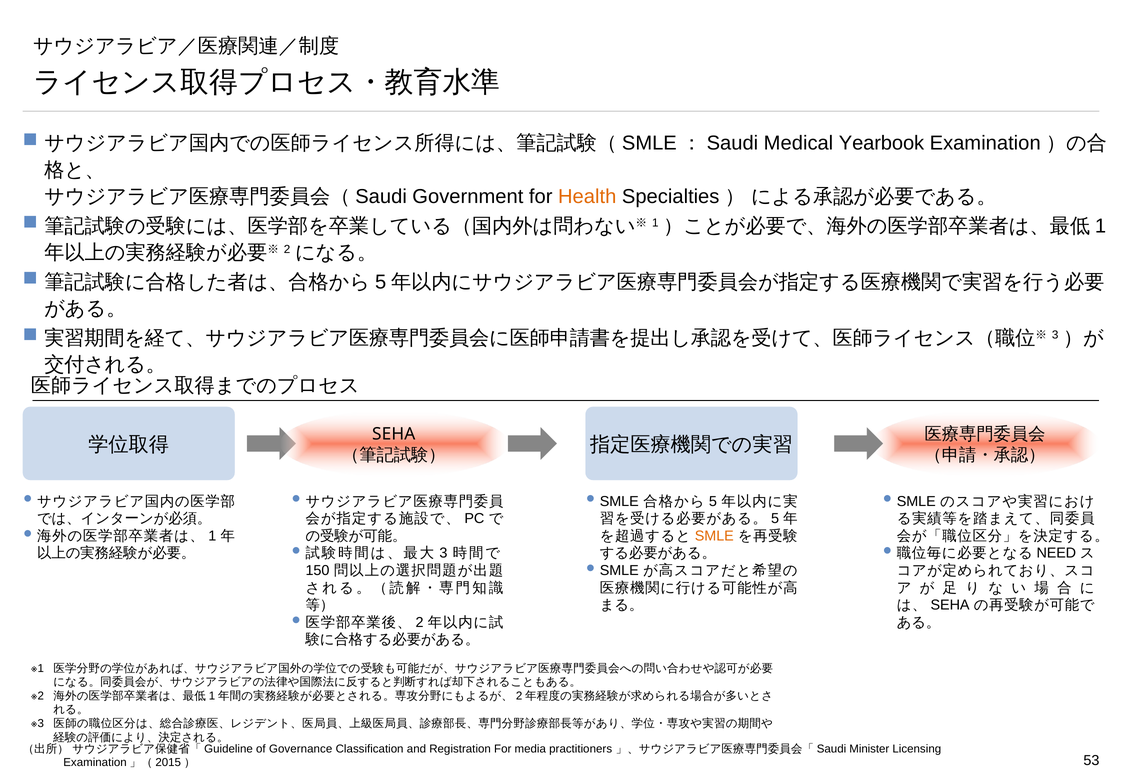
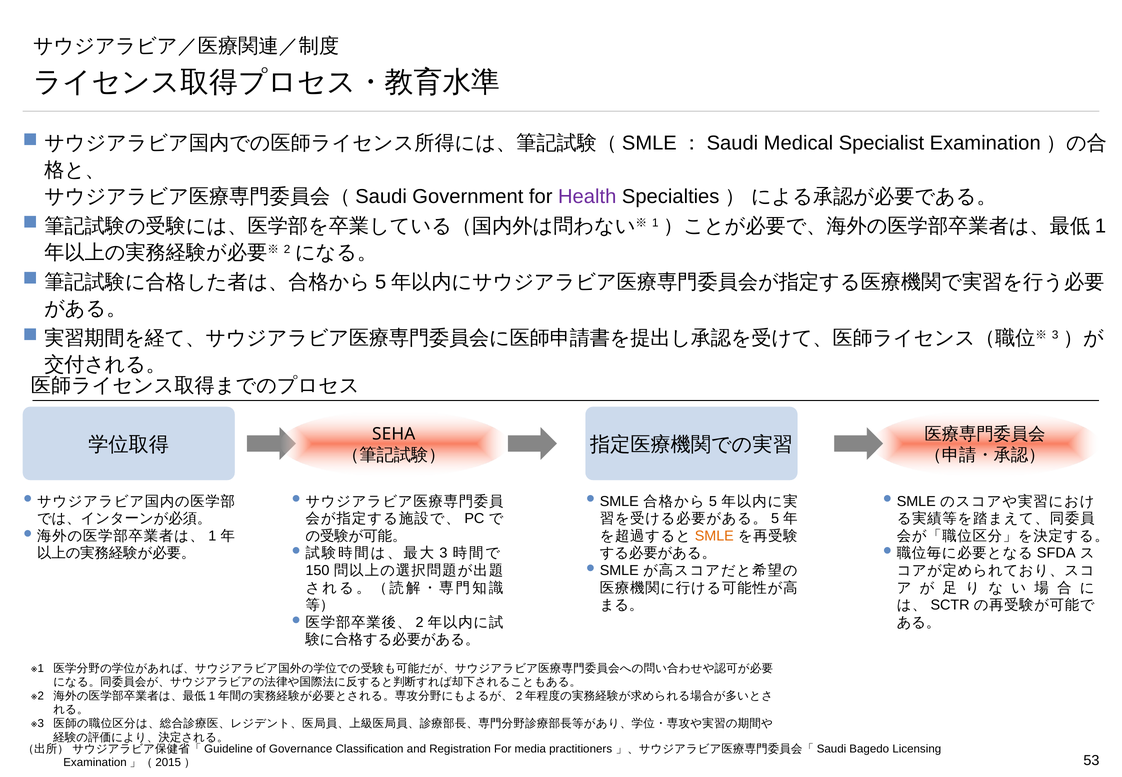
Yearbook: Yearbook -> Specialist
Health colour: orange -> purple
NEED: NEED -> SFDA
SEHA at (950, 605): SEHA -> SCTR
Minister: Minister -> Bagedo
